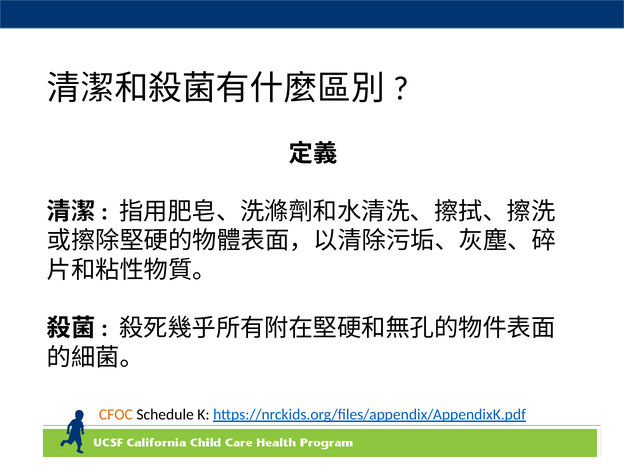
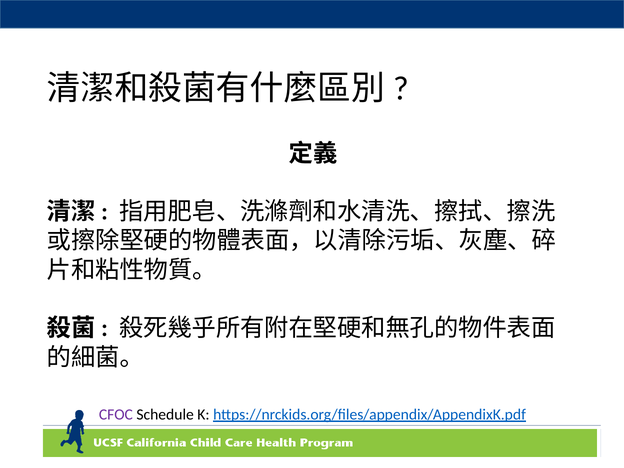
CFOC colour: orange -> purple
